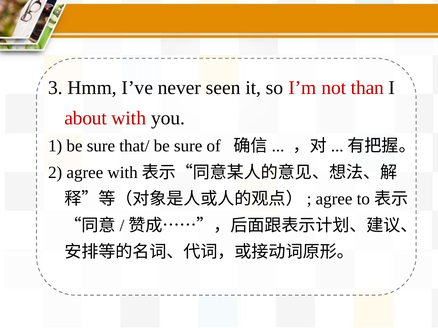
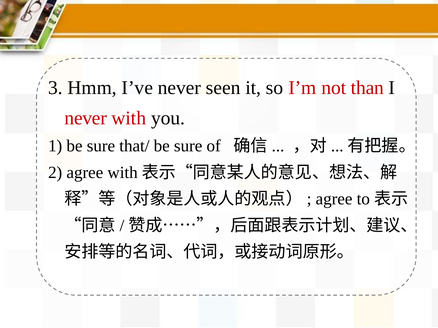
about at (86, 118): about -> never
